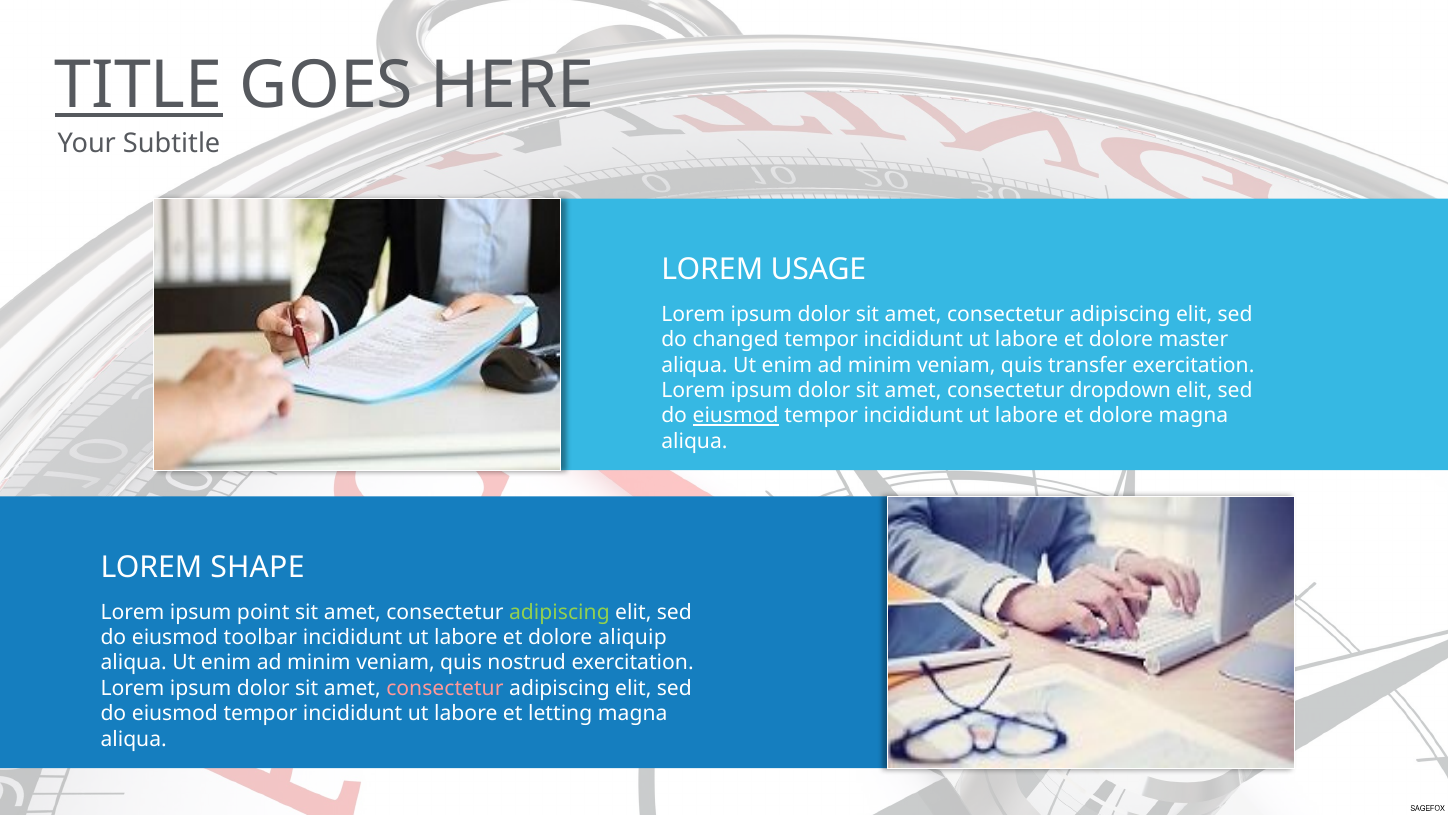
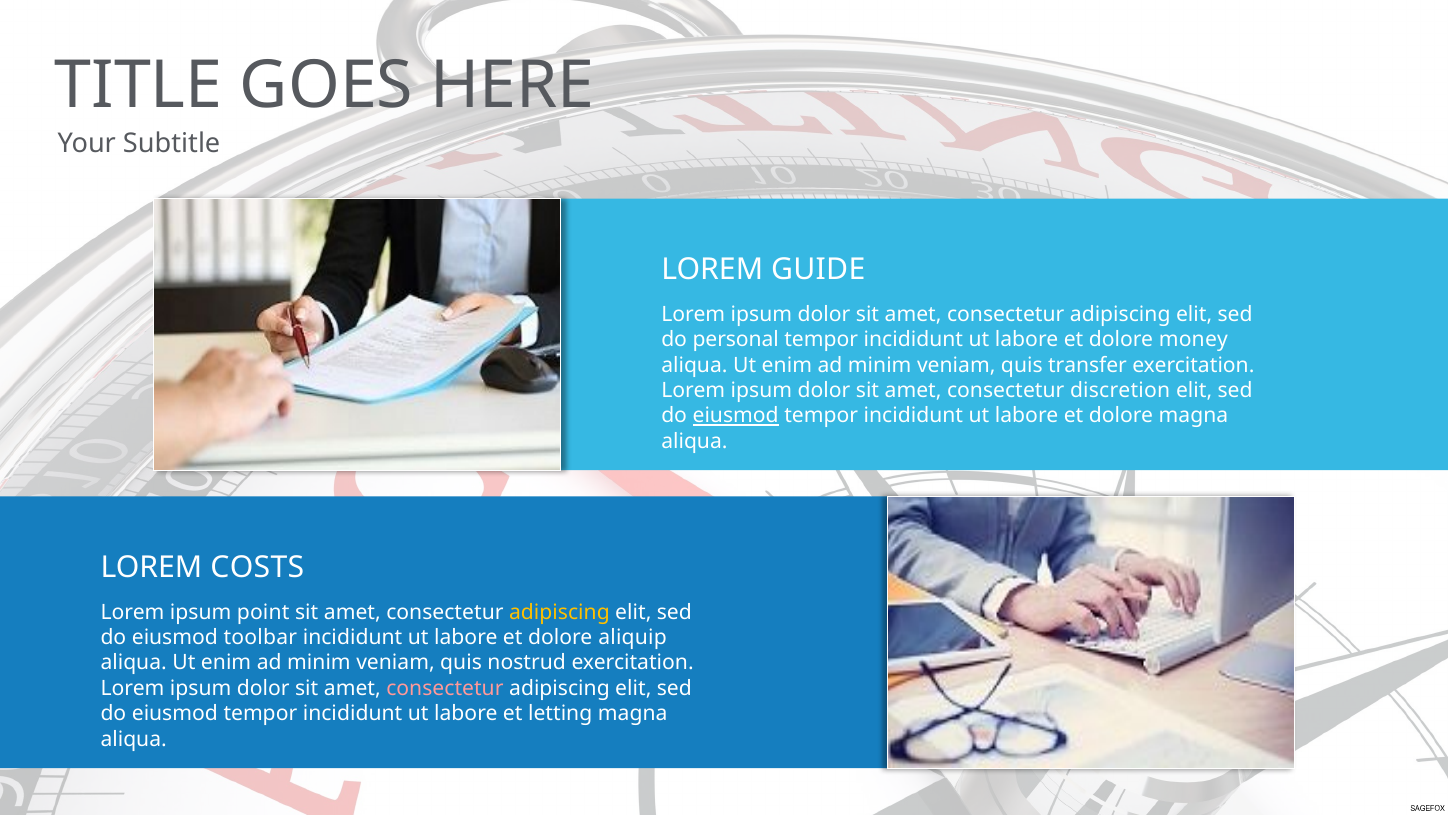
TITLE underline: present -> none
USAGE: USAGE -> GUIDE
changed: changed -> personal
master: master -> money
dropdown: dropdown -> discretion
SHAPE: SHAPE -> COSTS
adipiscing at (559, 612) colour: light green -> yellow
